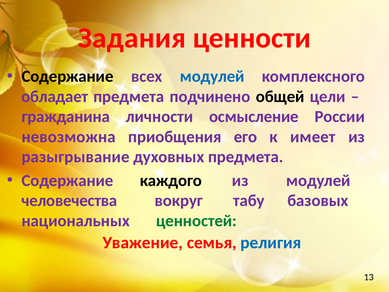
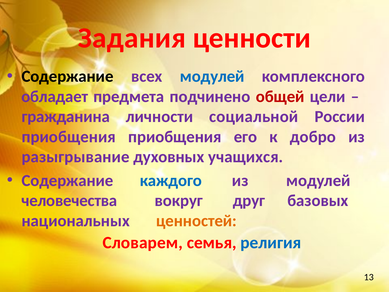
общей colour: black -> red
осмысление: осмысление -> социальной
невозможна at (69, 137): невозможна -> приобщения
имеет: имеет -> добро
духовных предмета: предмета -> учащихся
каждого colour: black -> blue
табу: табу -> друг
ценностей colour: green -> orange
Уважение: Уважение -> Словарем
